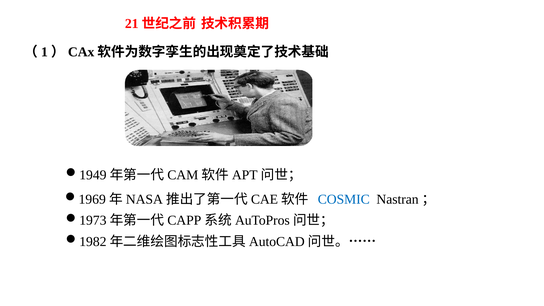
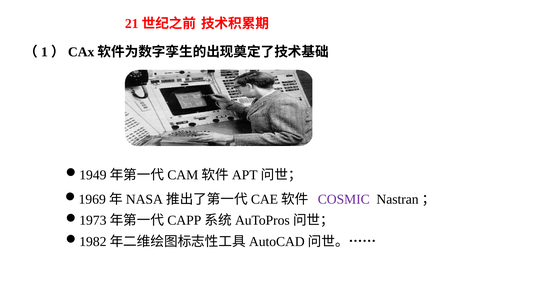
COSMIC colour: blue -> purple
